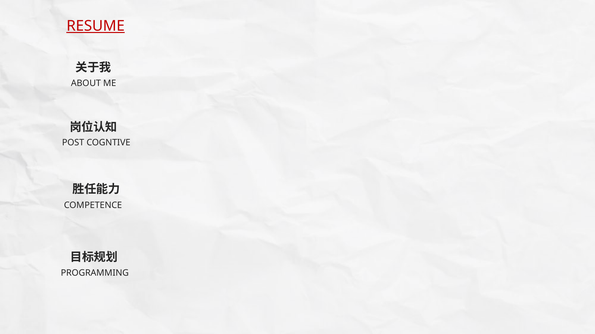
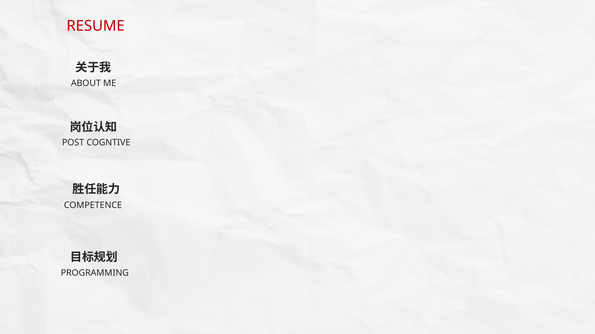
RESUME underline: present -> none
